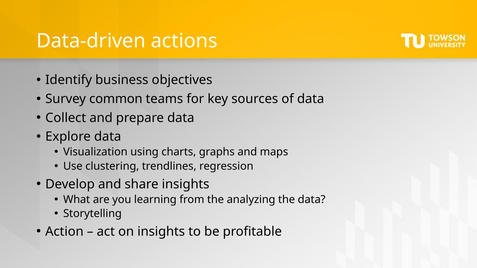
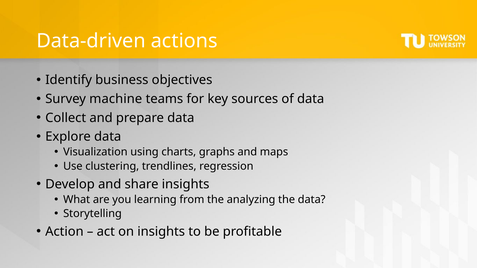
common: common -> machine
